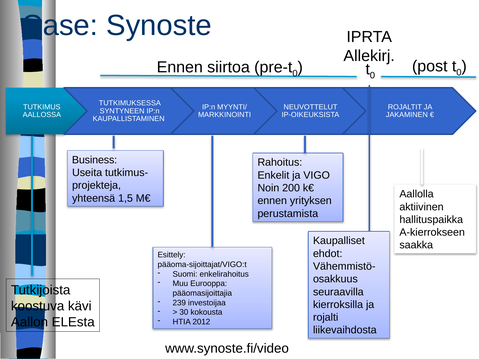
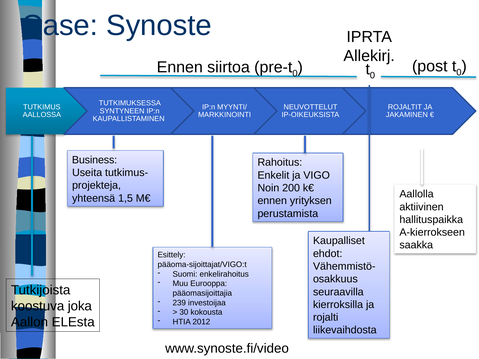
kävi: kävi -> joka
